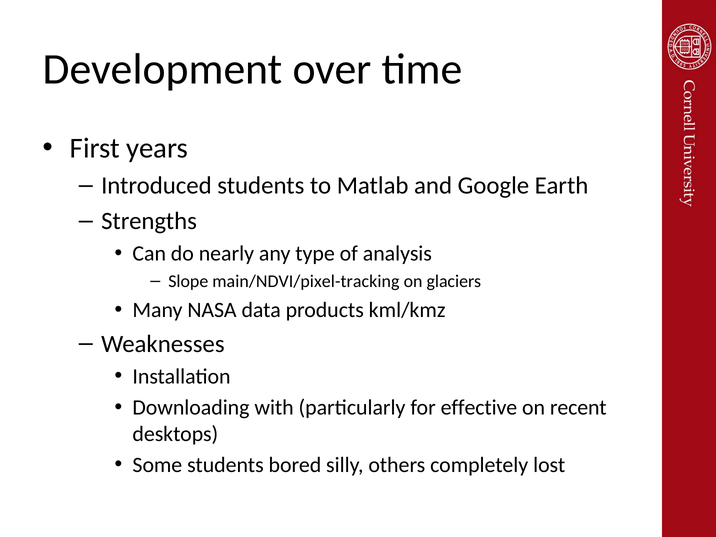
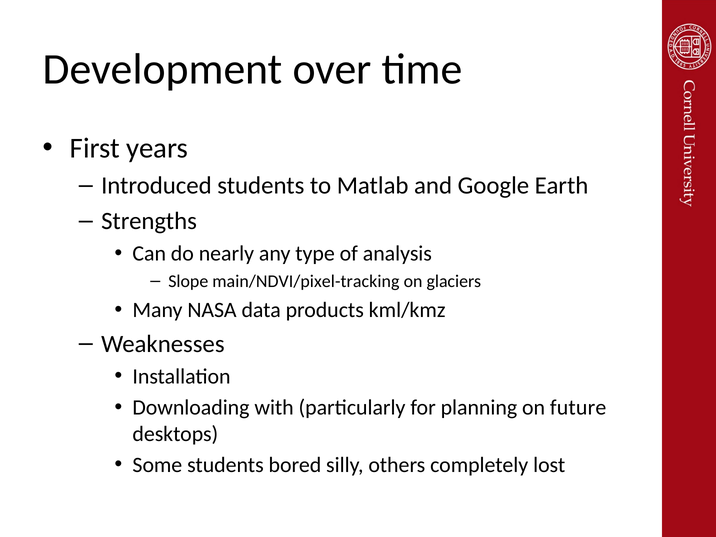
effective: effective -> planning
recent: recent -> future
